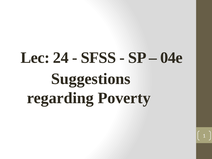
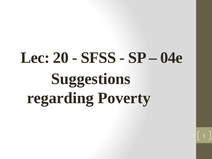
24: 24 -> 20
